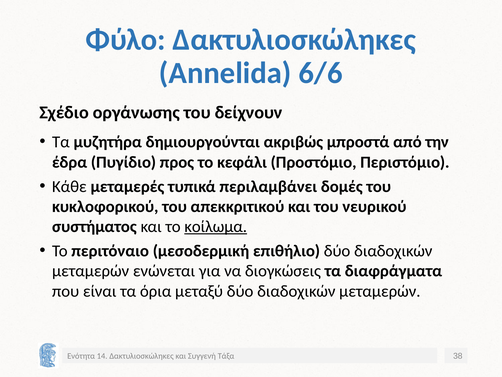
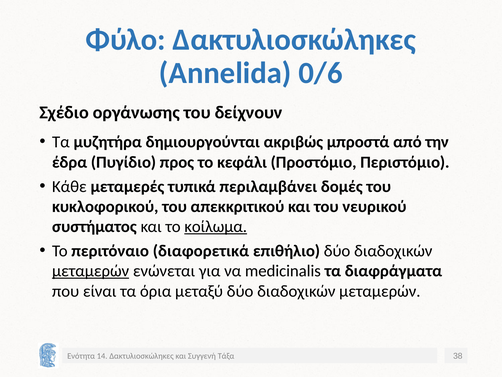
6/6: 6/6 -> 0/6
μεσοδερμική: μεσοδερμική -> διαφορετικά
μεταμερών at (91, 271) underline: none -> present
διογκώσεις: διογκώσεις -> medicinalis
